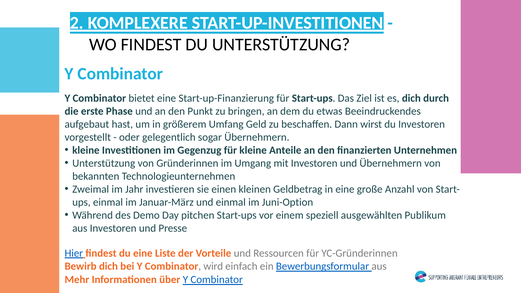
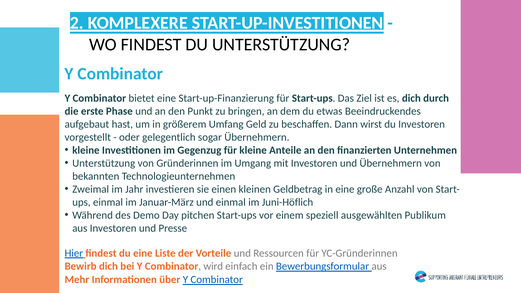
Juni-Option: Juni-Option -> Juni-Höflich
